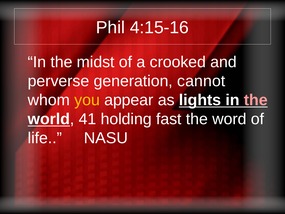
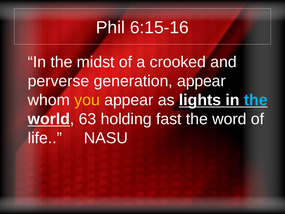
4:15-16: 4:15-16 -> 6:15-16
generation cannot: cannot -> appear
the at (256, 100) colour: pink -> light blue
41: 41 -> 63
